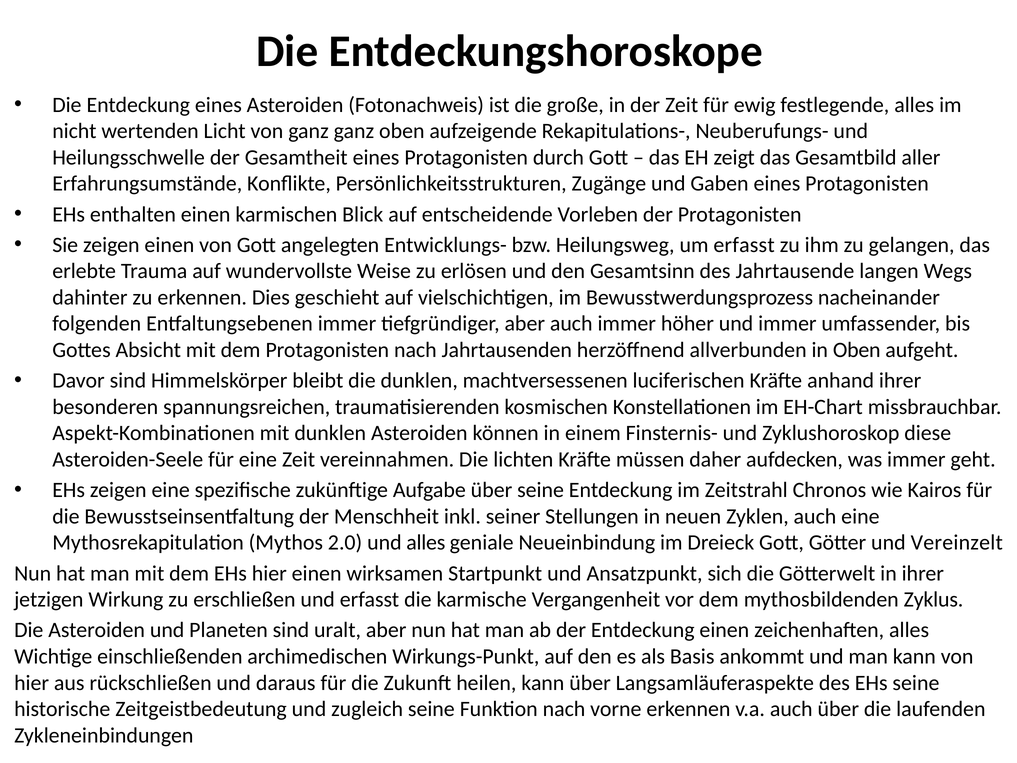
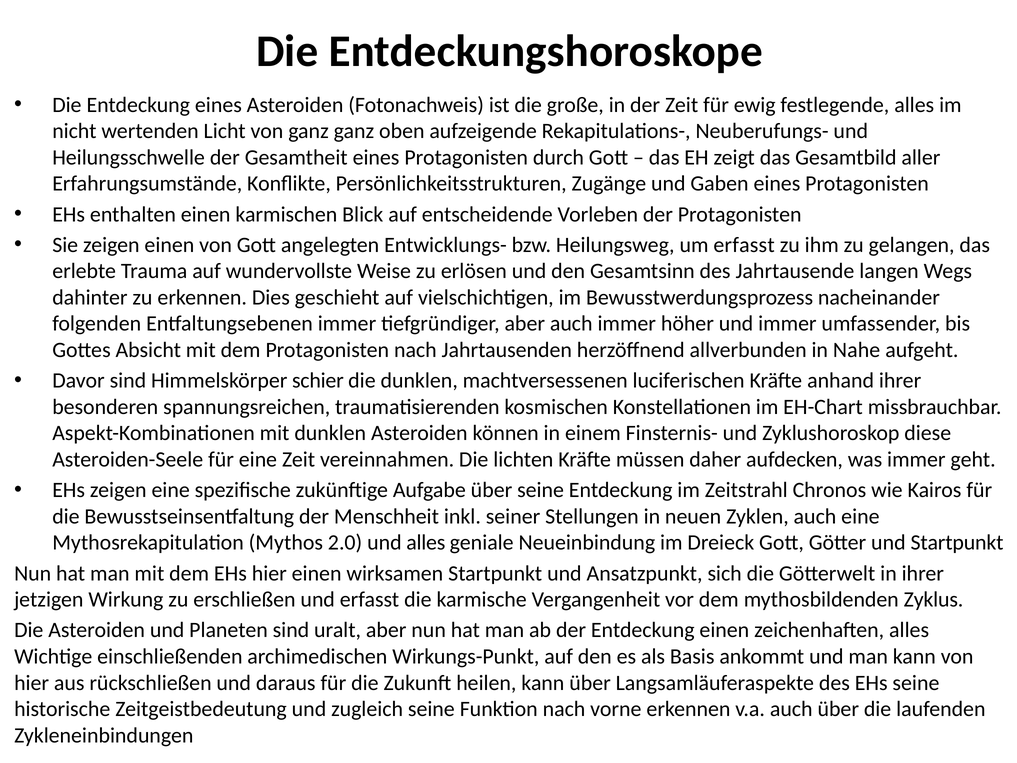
in Oben: Oben -> Nahe
bleibt: bleibt -> schier
und Vereinzelt: Vereinzelt -> Startpunkt
